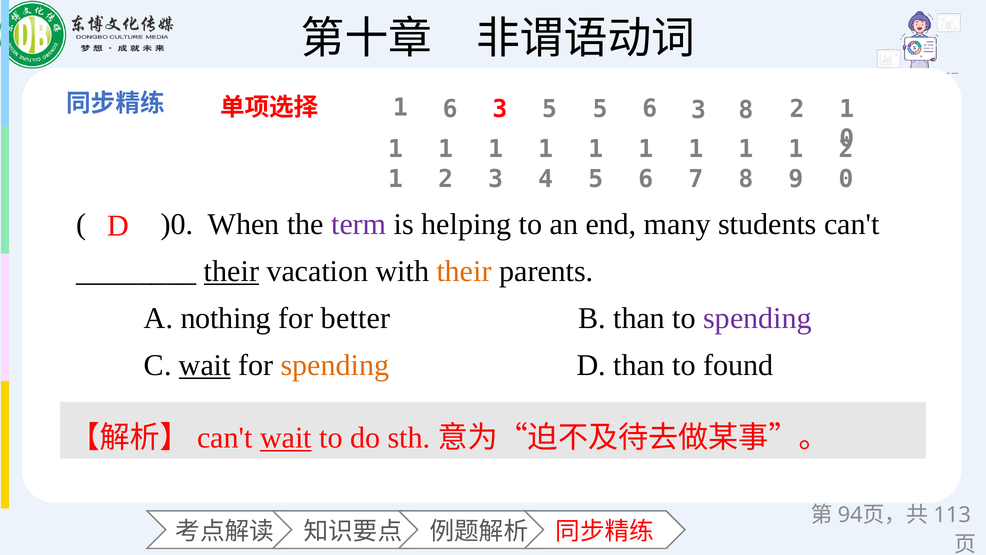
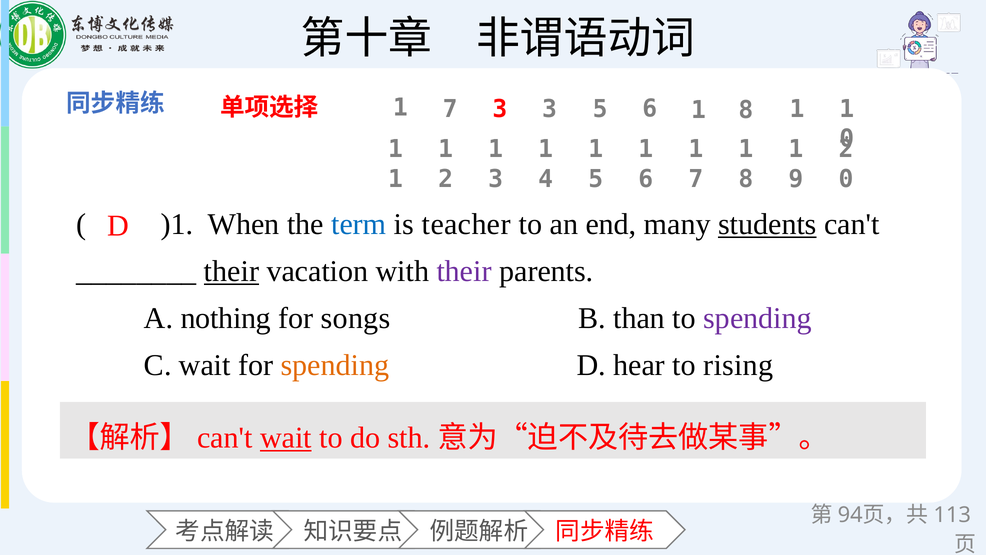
6 at (450, 109): 6 -> 7
3 5: 5 -> 3
5 6 3: 3 -> 1
2 at (797, 109): 2 -> 1
)0: )0 -> )1
term colour: purple -> blue
helping: helping -> teacher
students underline: none -> present
their at (464, 271) colour: orange -> purple
better: better -> songs
wait at (205, 365) underline: present -> none
D than: than -> hear
found: found -> rising
